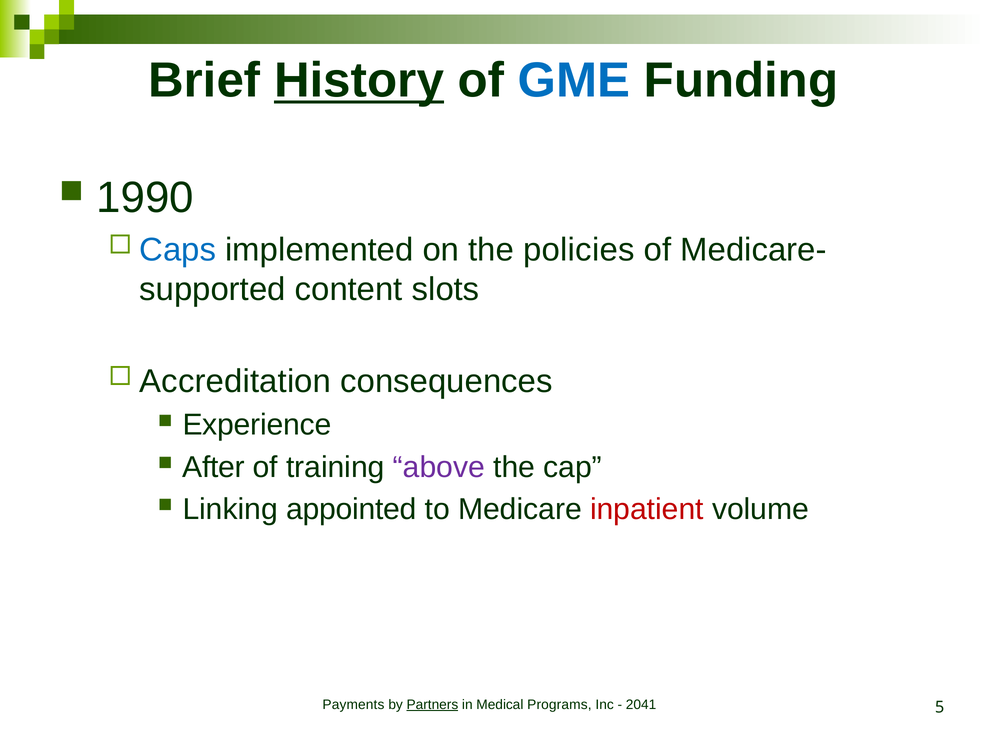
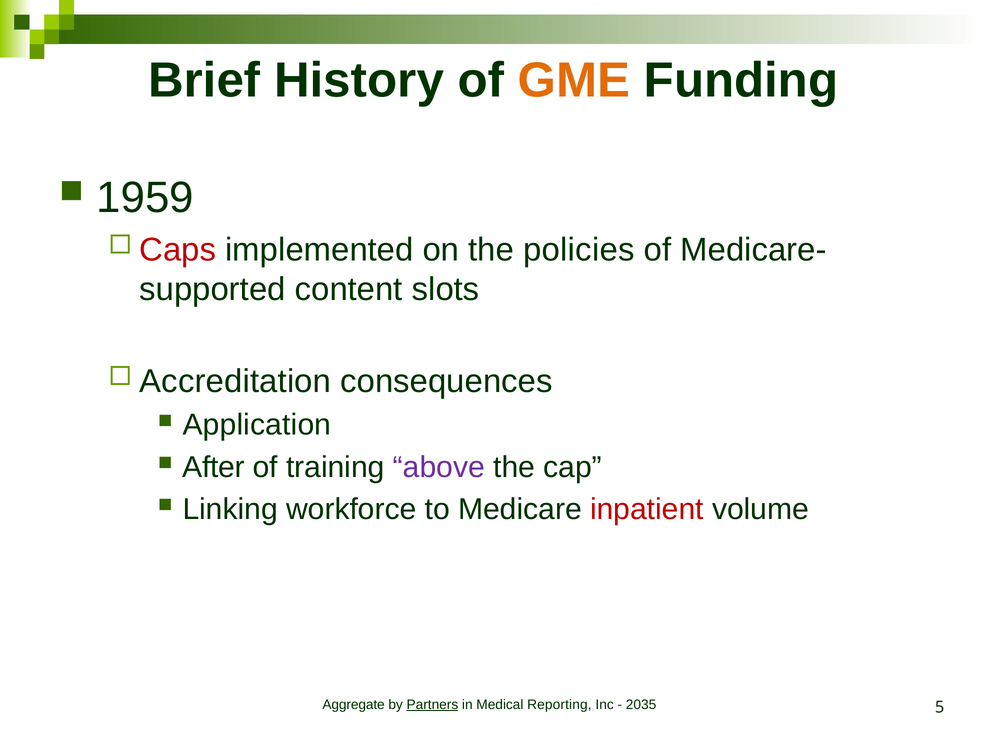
History underline: present -> none
GME colour: blue -> orange
1990: 1990 -> 1959
Caps colour: blue -> red
Experience: Experience -> Application
appointed: appointed -> workforce
Payments: Payments -> Aggregate
Programs: Programs -> Reporting
2041: 2041 -> 2035
